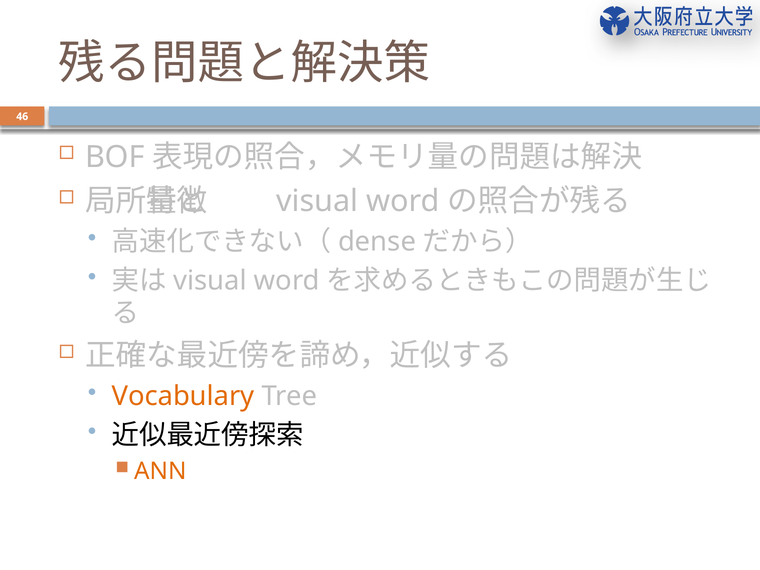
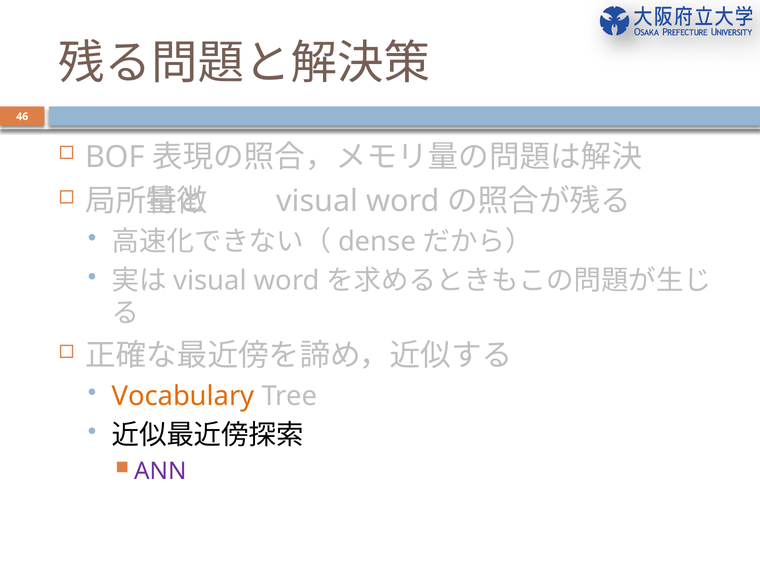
ANN colour: orange -> purple
